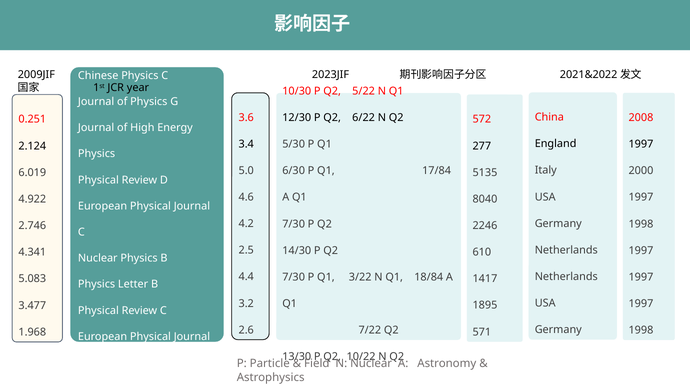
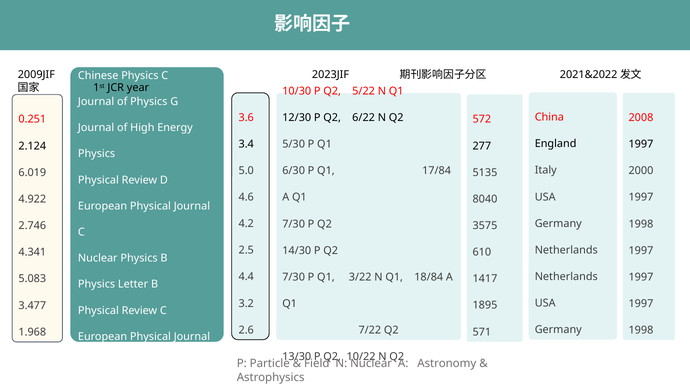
2246: 2246 -> 3575
